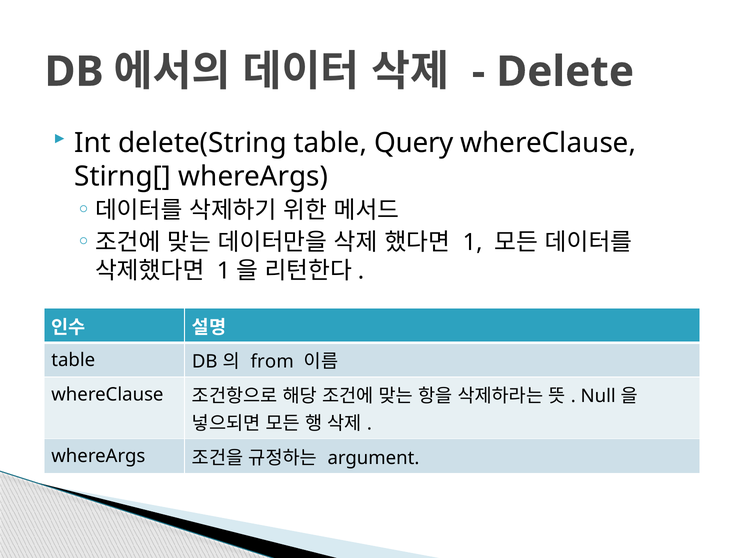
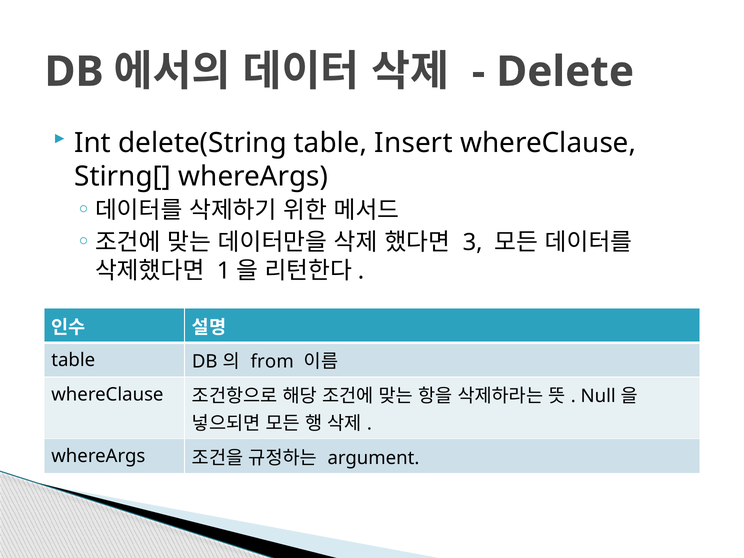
Query: Query -> Insert
1 at (473, 242): 1 -> 3
